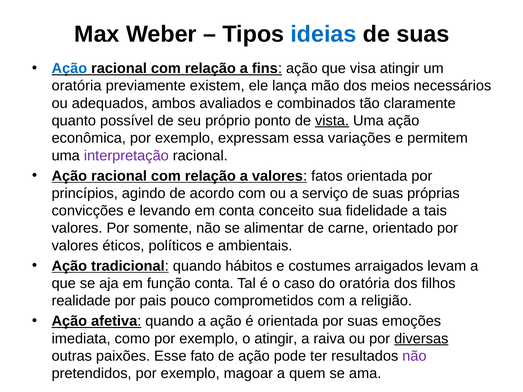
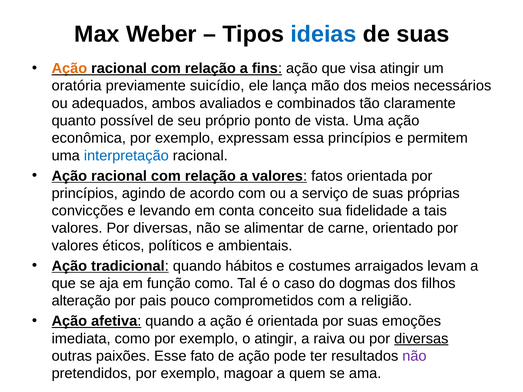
Ação at (69, 68) colour: blue -> orange
existem: existem -> suicídio
vista underline: present -> none
essa variações: variações -> princípios
interpretação colour: purple -> blue
valores Por somente: somente -> diversas
função conta: conta -> como
do oratória: oratória -> dogmas
realidade: realidade -> alteração
